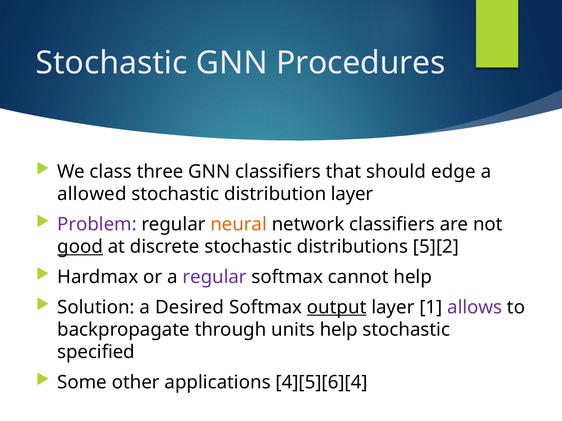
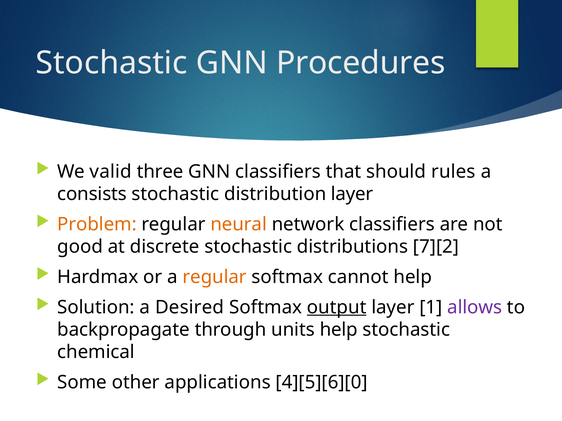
class: class -> valid
edge: edge -> rules
allowed: allowed -> consists
Problem colour: purple -> orange
good underline: present -> none
5][2: 5][2 -> 7][2
regular at (215, 277) colour: purple -> orange
specified: specified -> chemical
4][5][6][4: 4][5][6][4 -> 4][5][6][0
